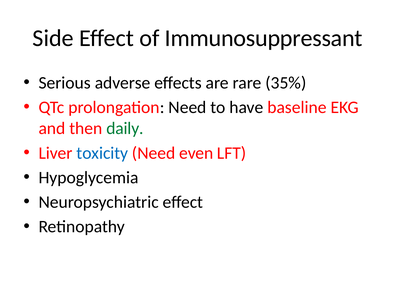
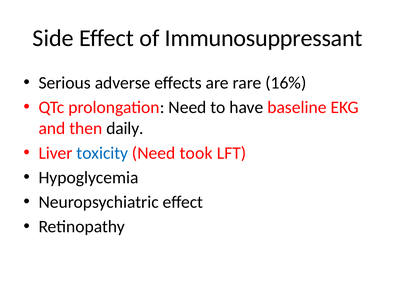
35%: 35% -> 16%
daily colour: green -> black
even: even -> took
